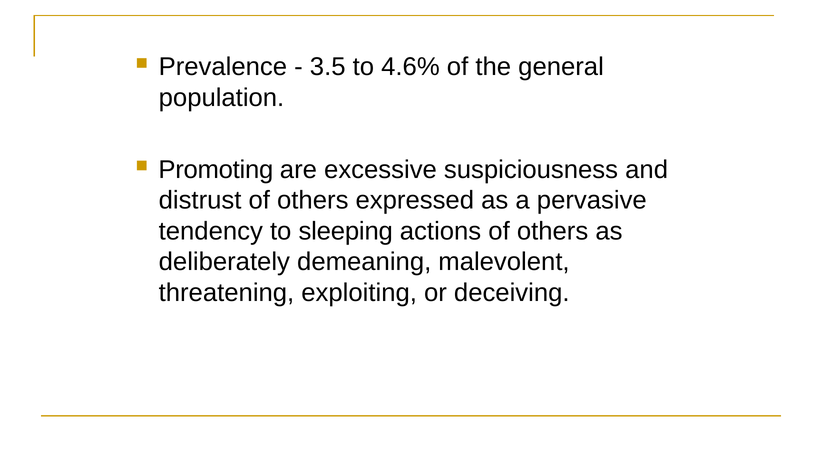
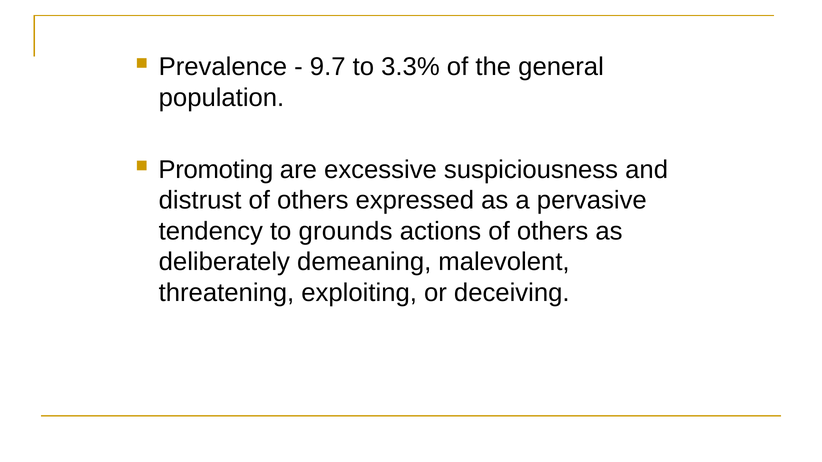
3.5: 3.5 -> 9.7
4.6%: 4.6% -> 3.3%
sleeping: sleeping -> grounds
